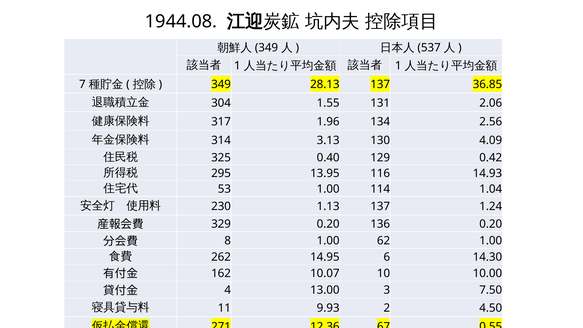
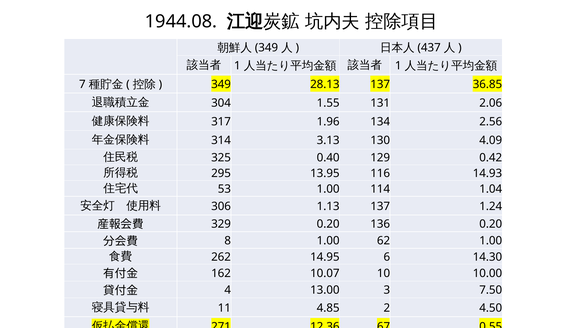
537: 537 -> 437
230: 230 -> 306
9.93: 9.93 -> 4.85
